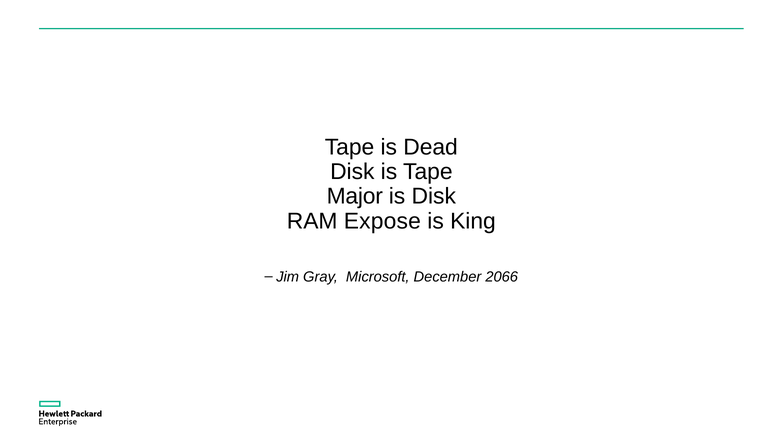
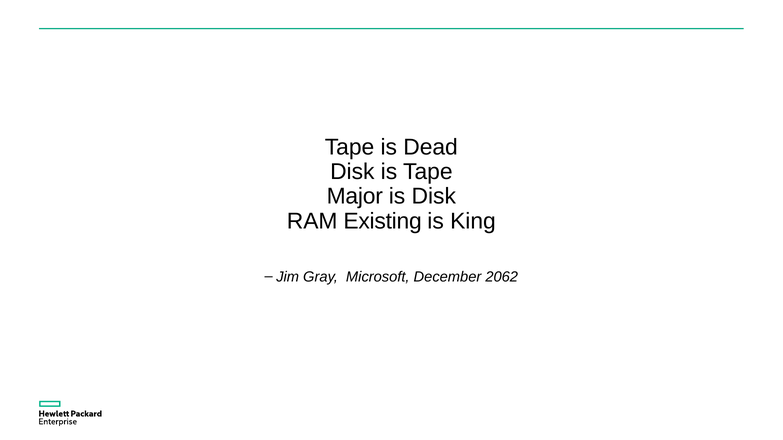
Expose: Expose -> Existing
2066: 2066 -> 2062
